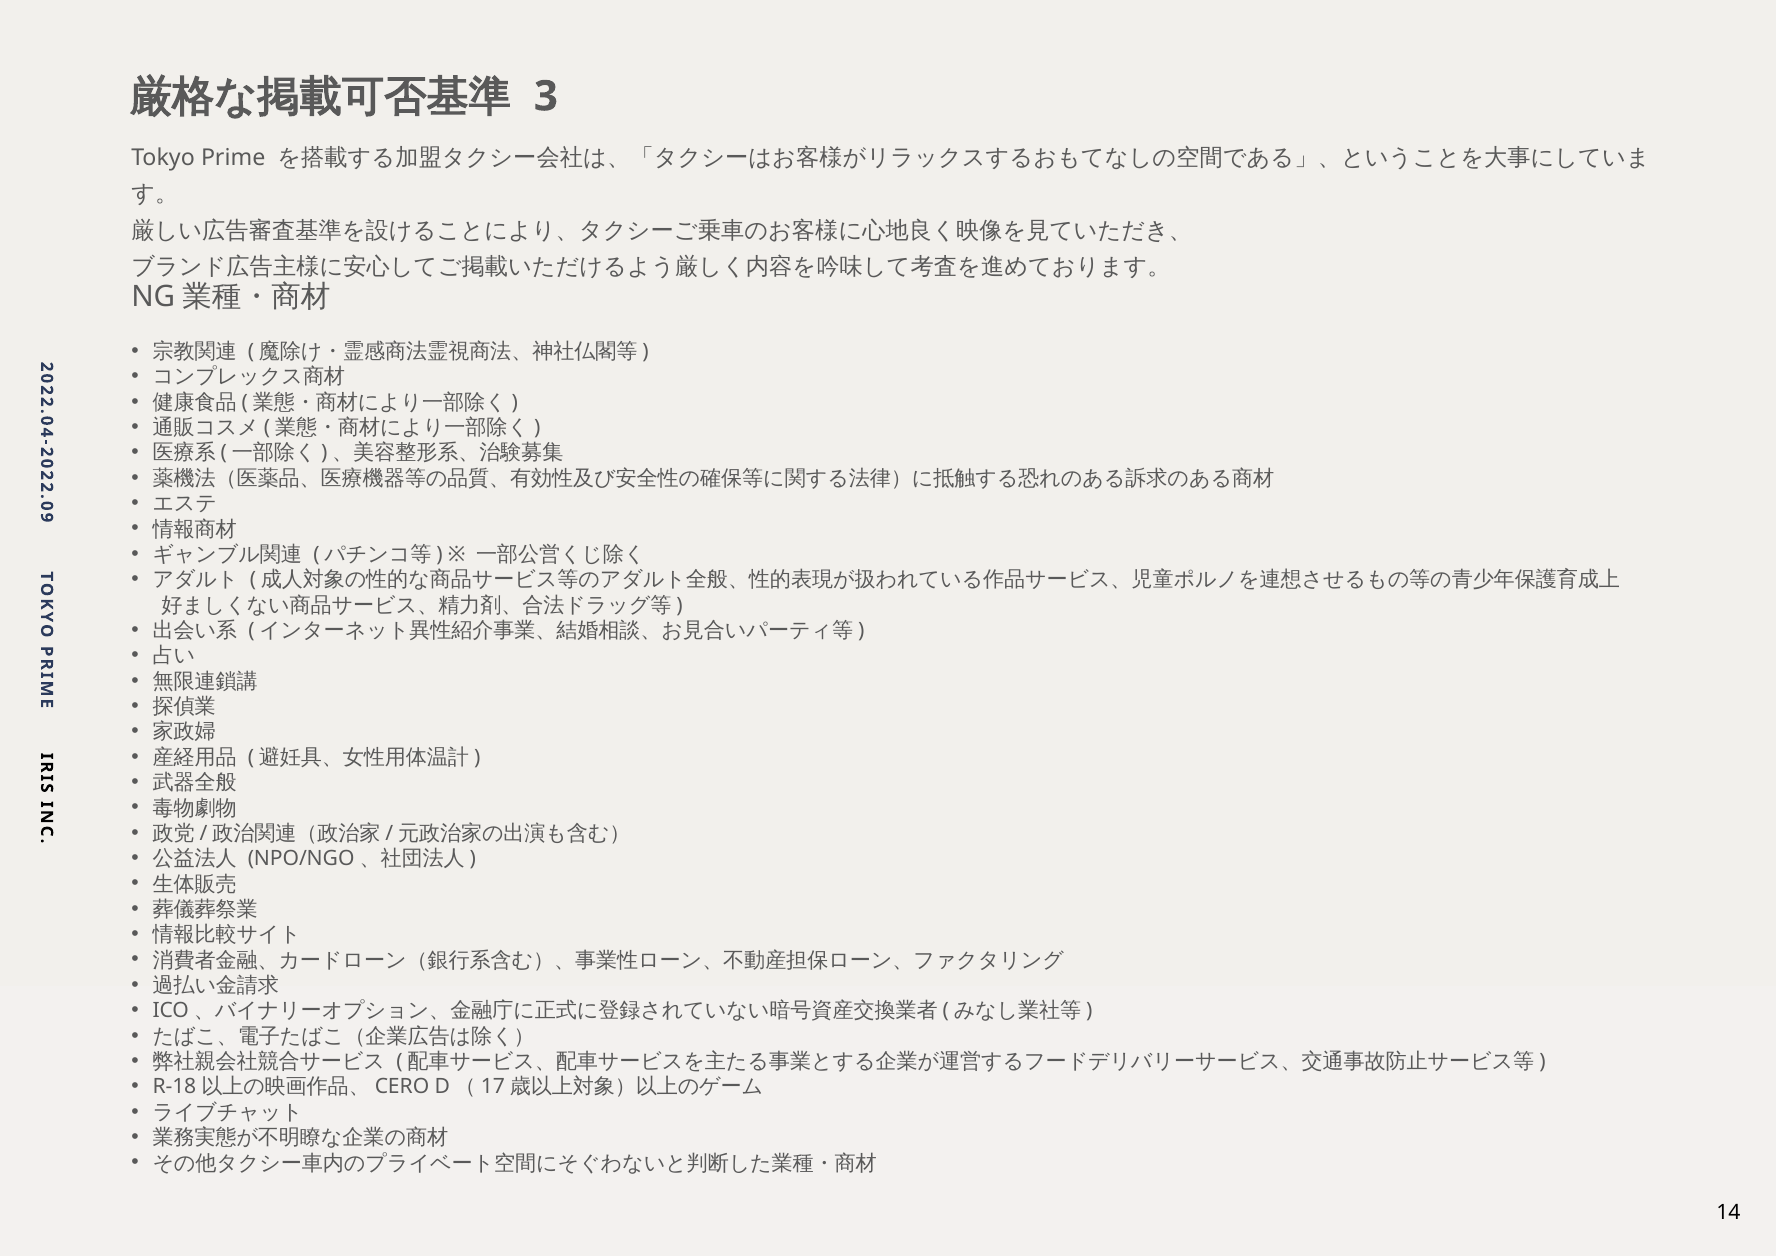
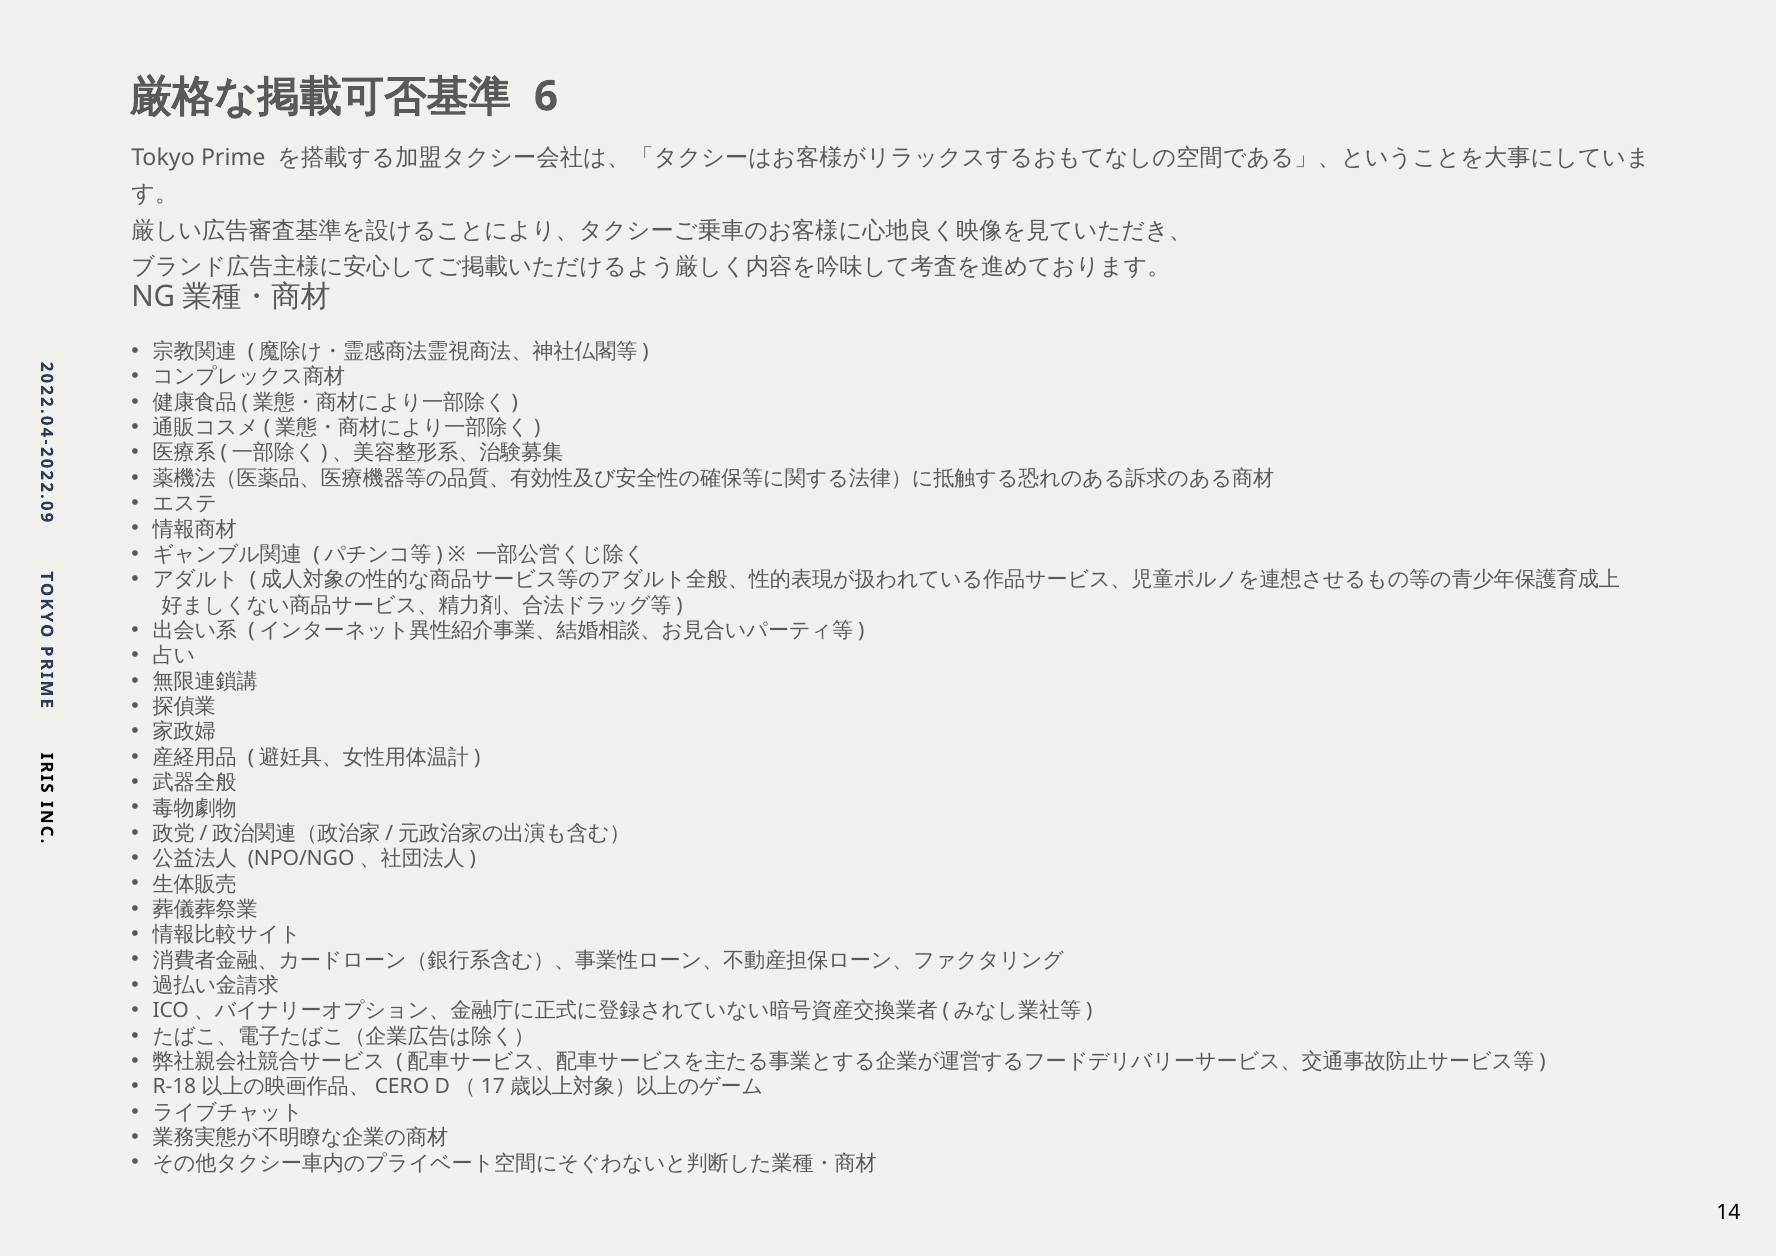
3: 3 -> 6
